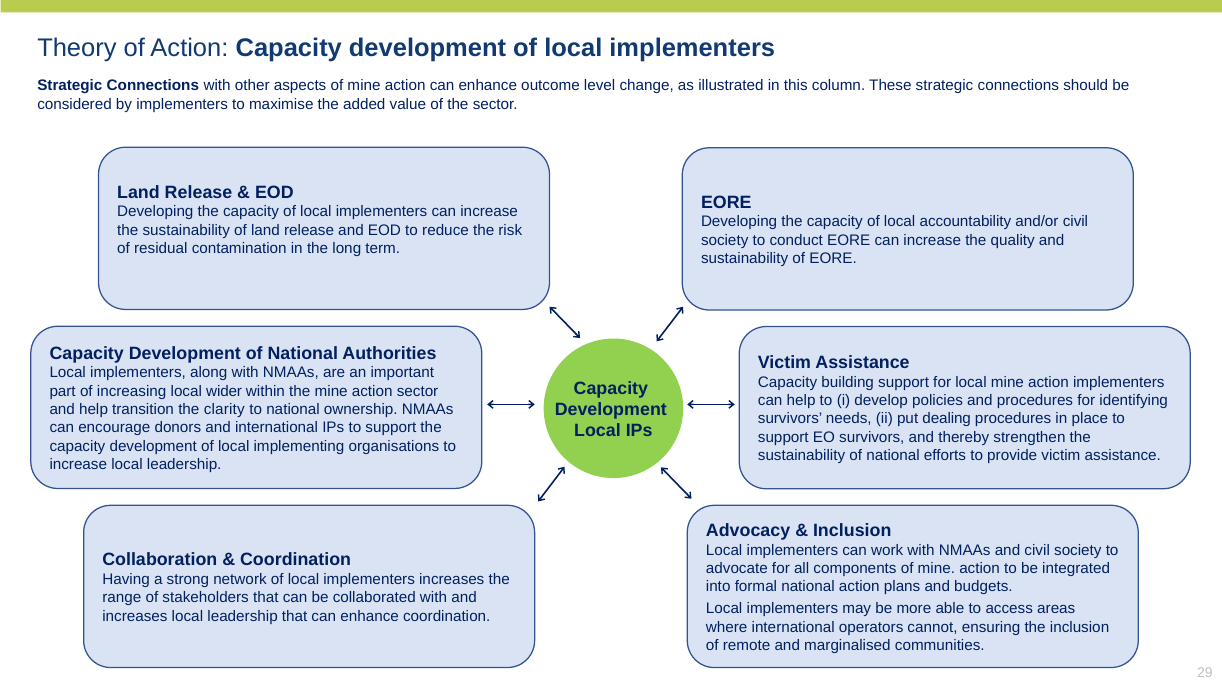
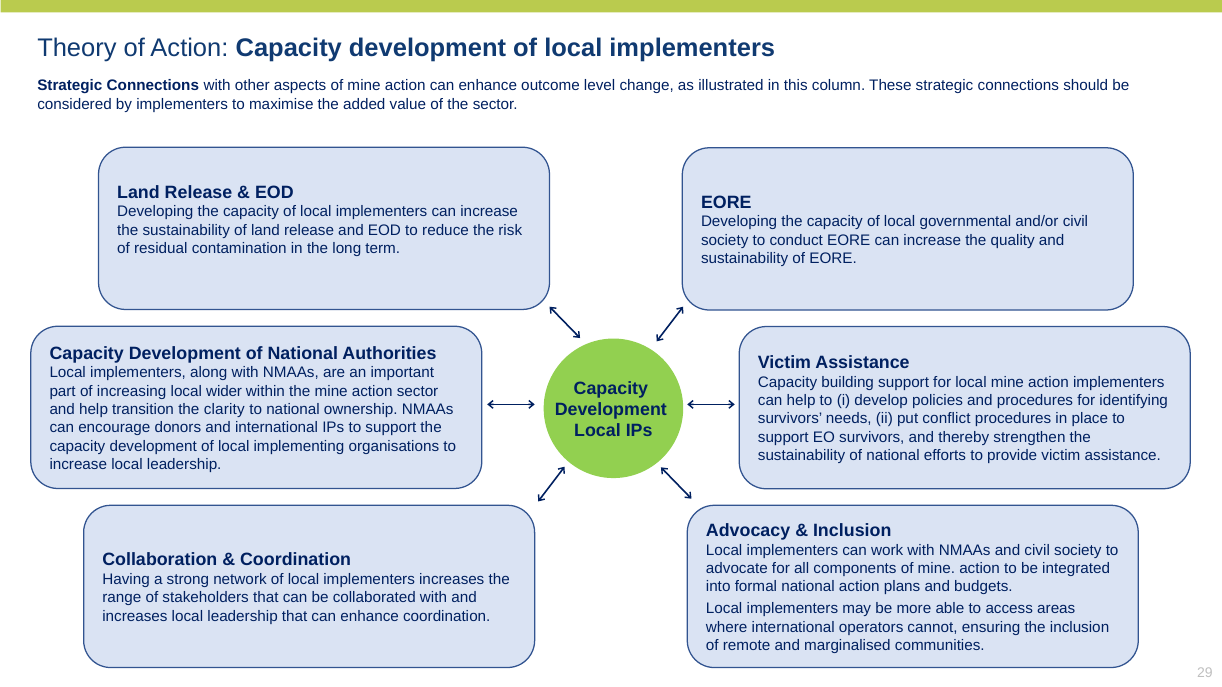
accountability: accountability -> governmental
dealing: dealing -> conflict
